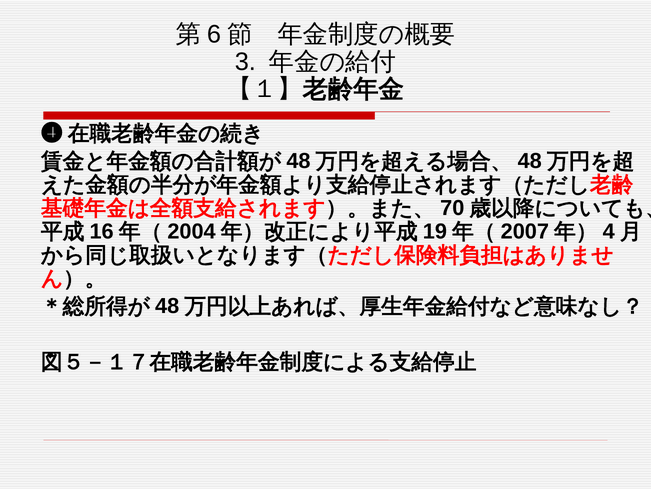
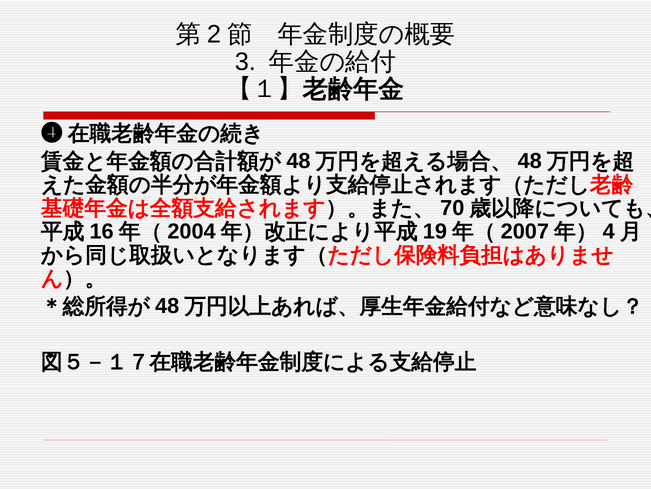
6: 6 -> 2
